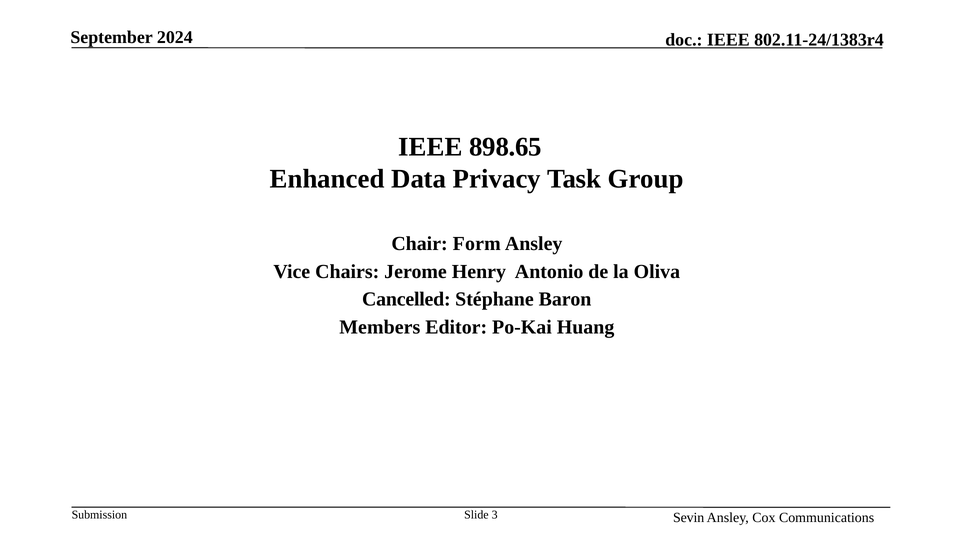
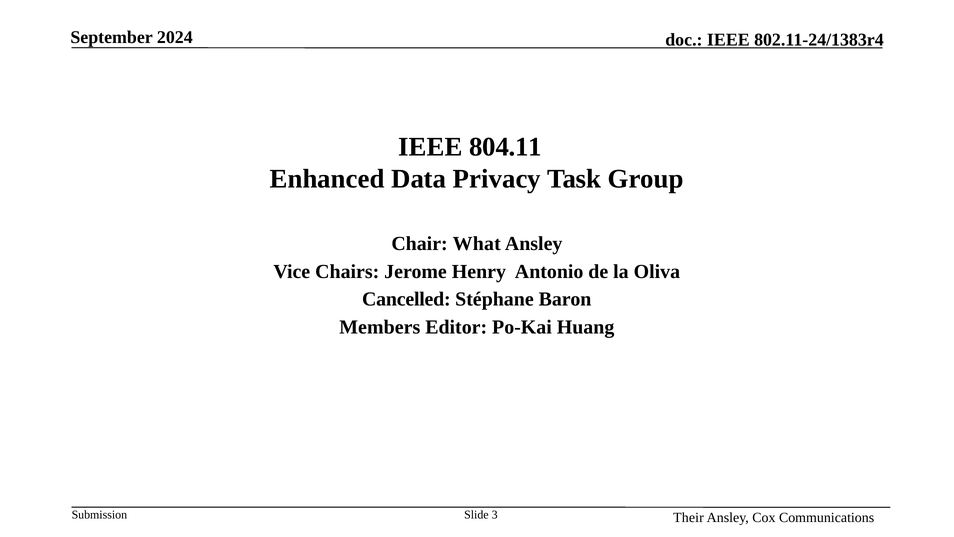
898.65: 898.65 -> 804.11
Form: Form -> What
Sevin: Sevin -> Their
